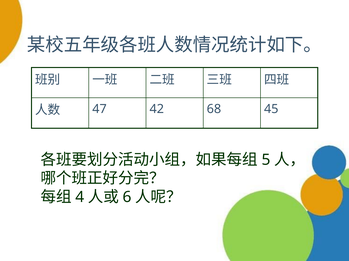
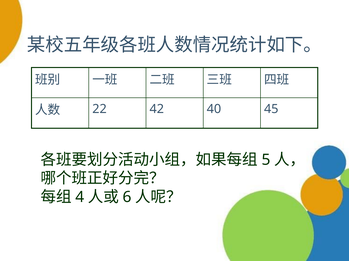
47: 47 -> 22
68: 68 -> 40
